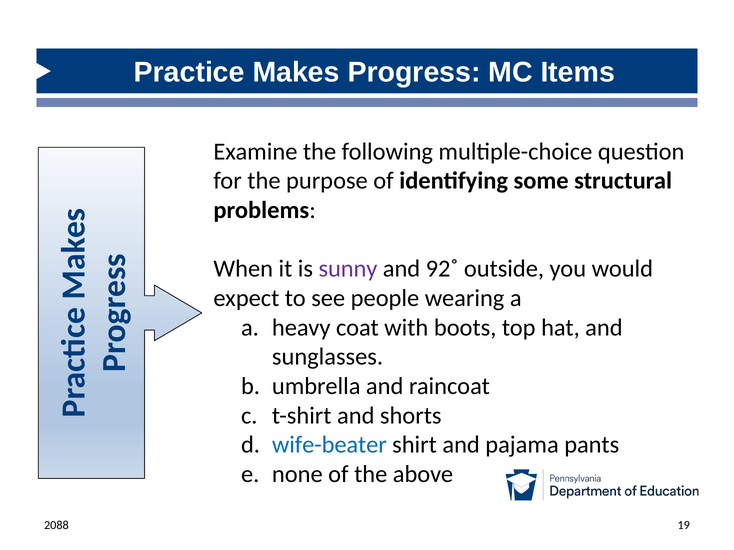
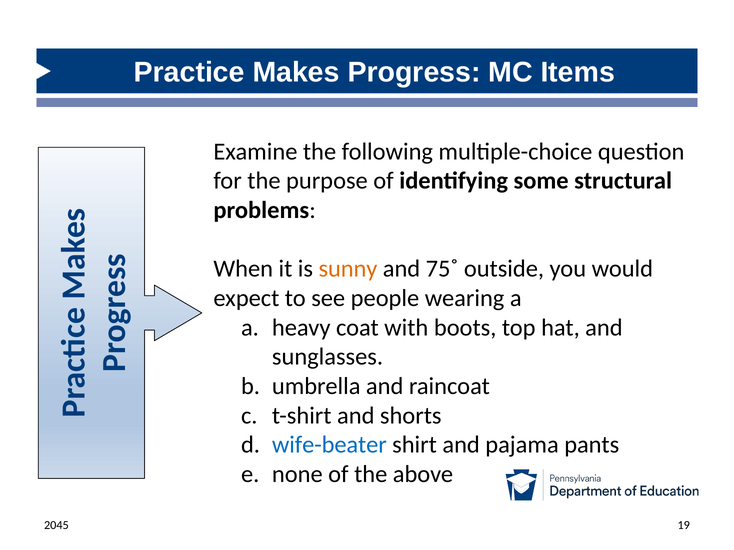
sunny colour: purple -> orange
92˚: 92˚ -> 75˚
2088: 2088 -> 2045
